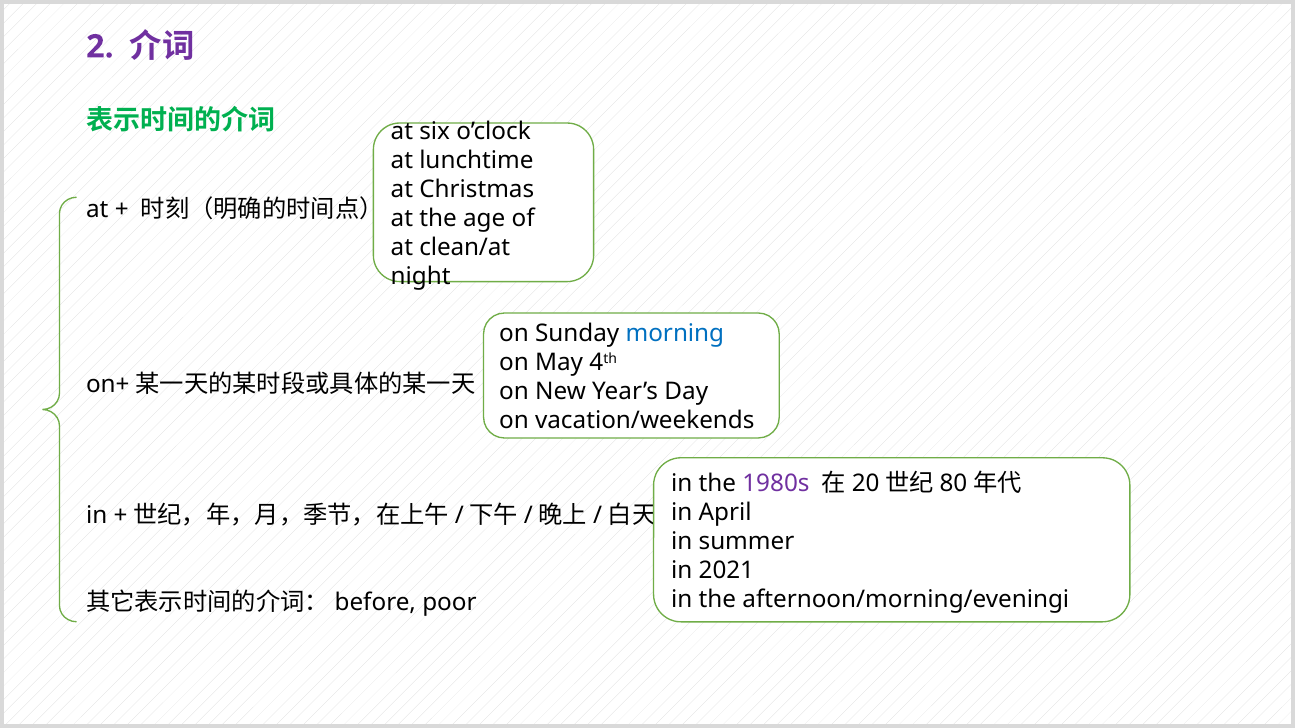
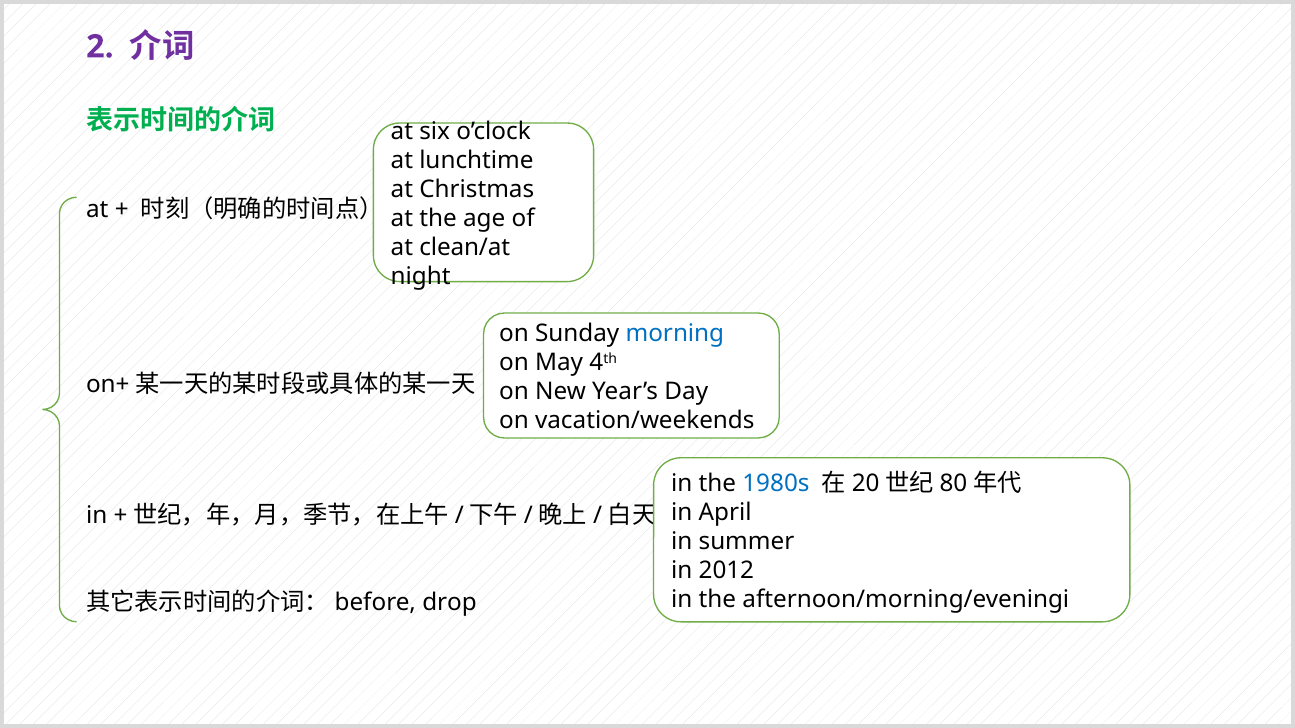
1980s colour: purple -> blue
2021: 2021 -> 2012
poor: poor -> drop
